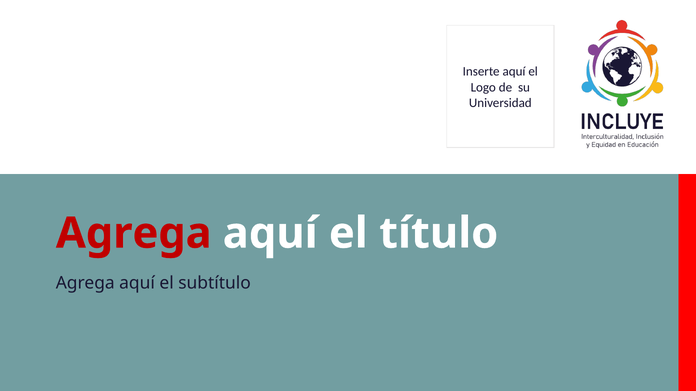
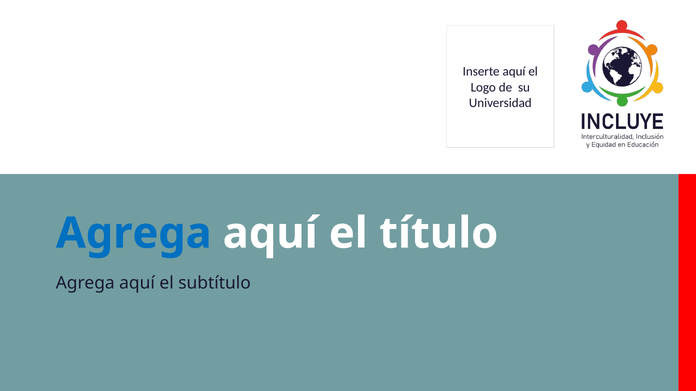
Agrega at (134, 234) colour: red -> blue
